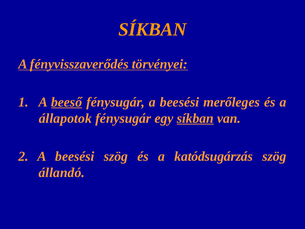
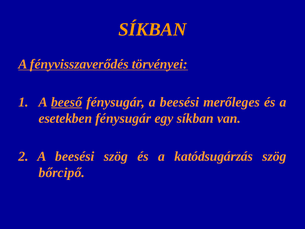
állapotok: állapotok -> esetekben
síkban at (195, 118) underline: present -> none
állandó: állandó -> bőrcipő
